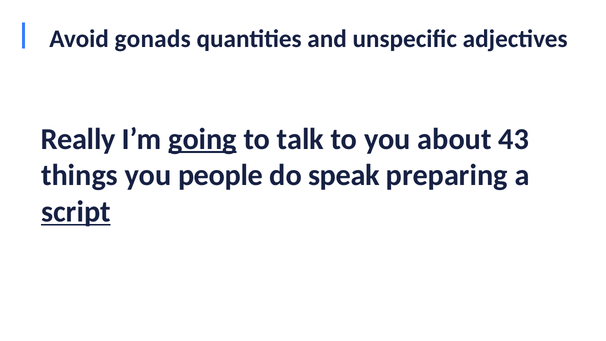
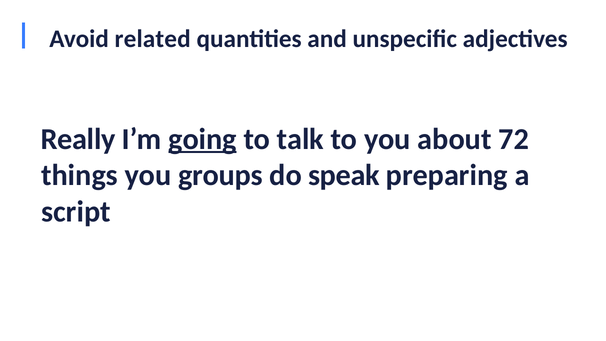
gonads: gonads -> related
43: 43 -> 72
people: people -> groups
script underline: present -> none
